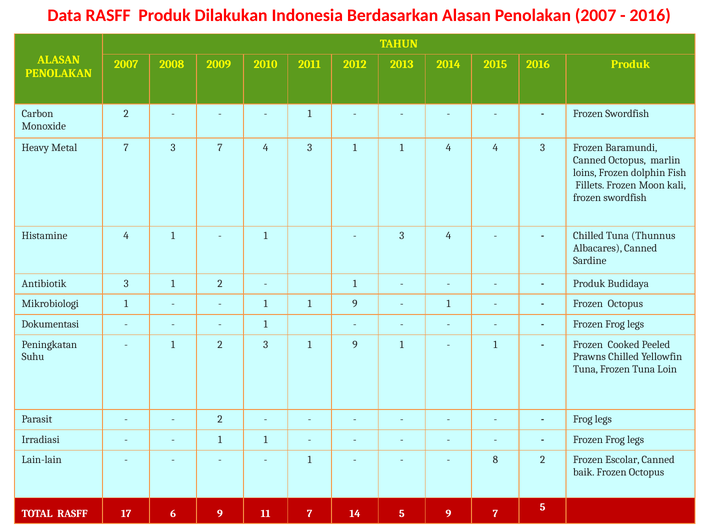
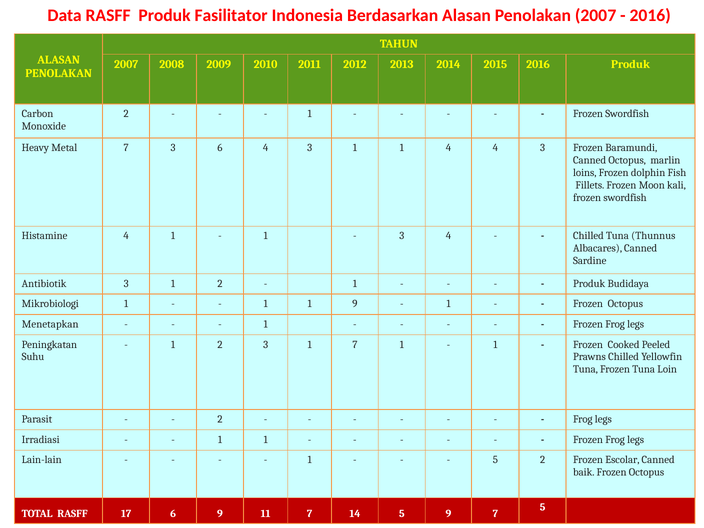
Dilakukan: Dilakukan -> Fasilitator
3 7: 7 -> 6
Dokumentasi: Dokumentasi -> Menetapkan
3 1 9: 9 -> 7
8 at (495, 460): 8 -> 5
